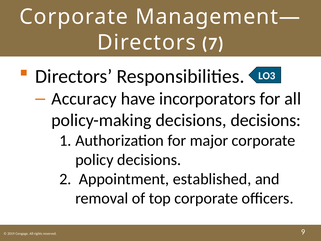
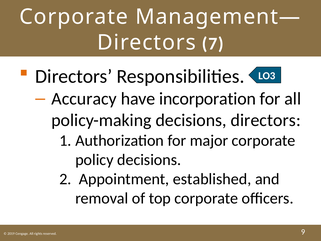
incorporators: incorporators -> incorporation
decisions decisions: decisions -> directors
